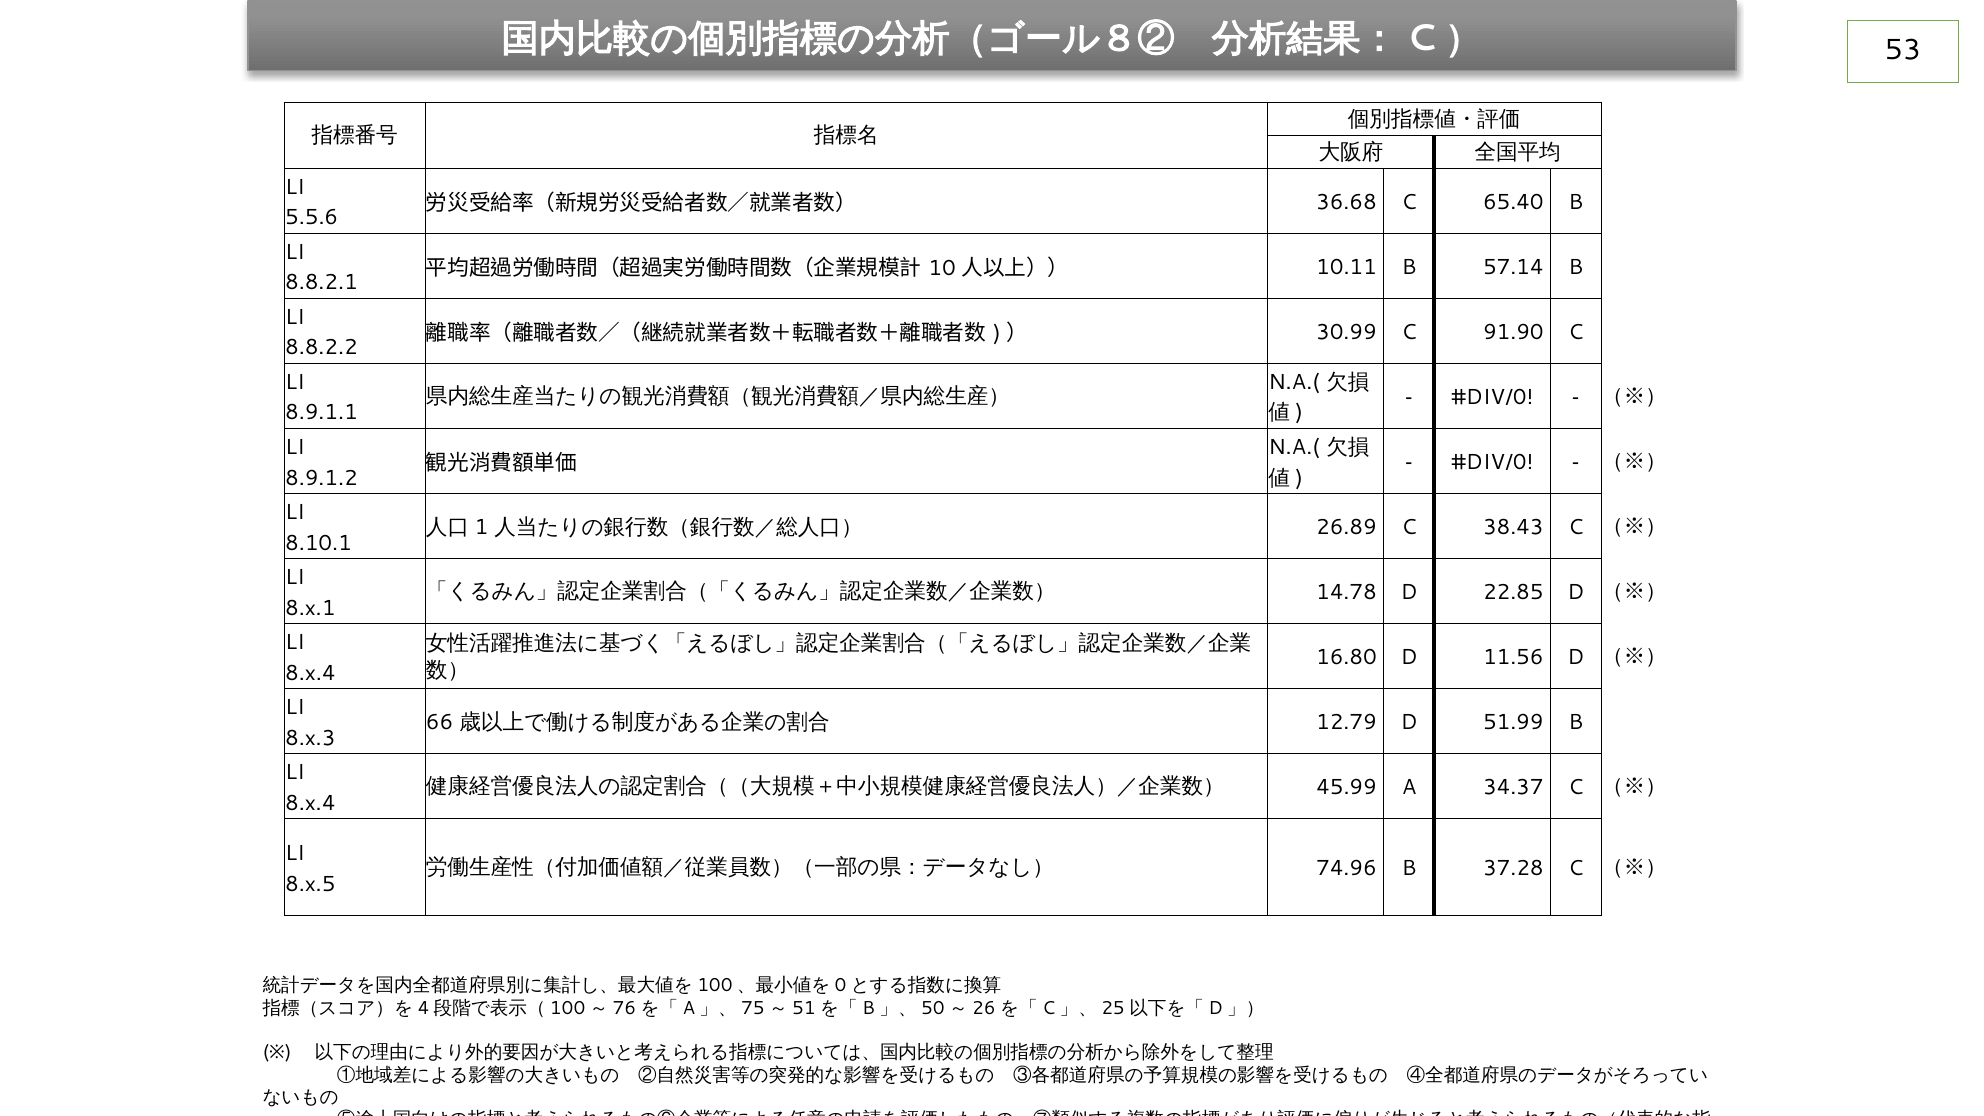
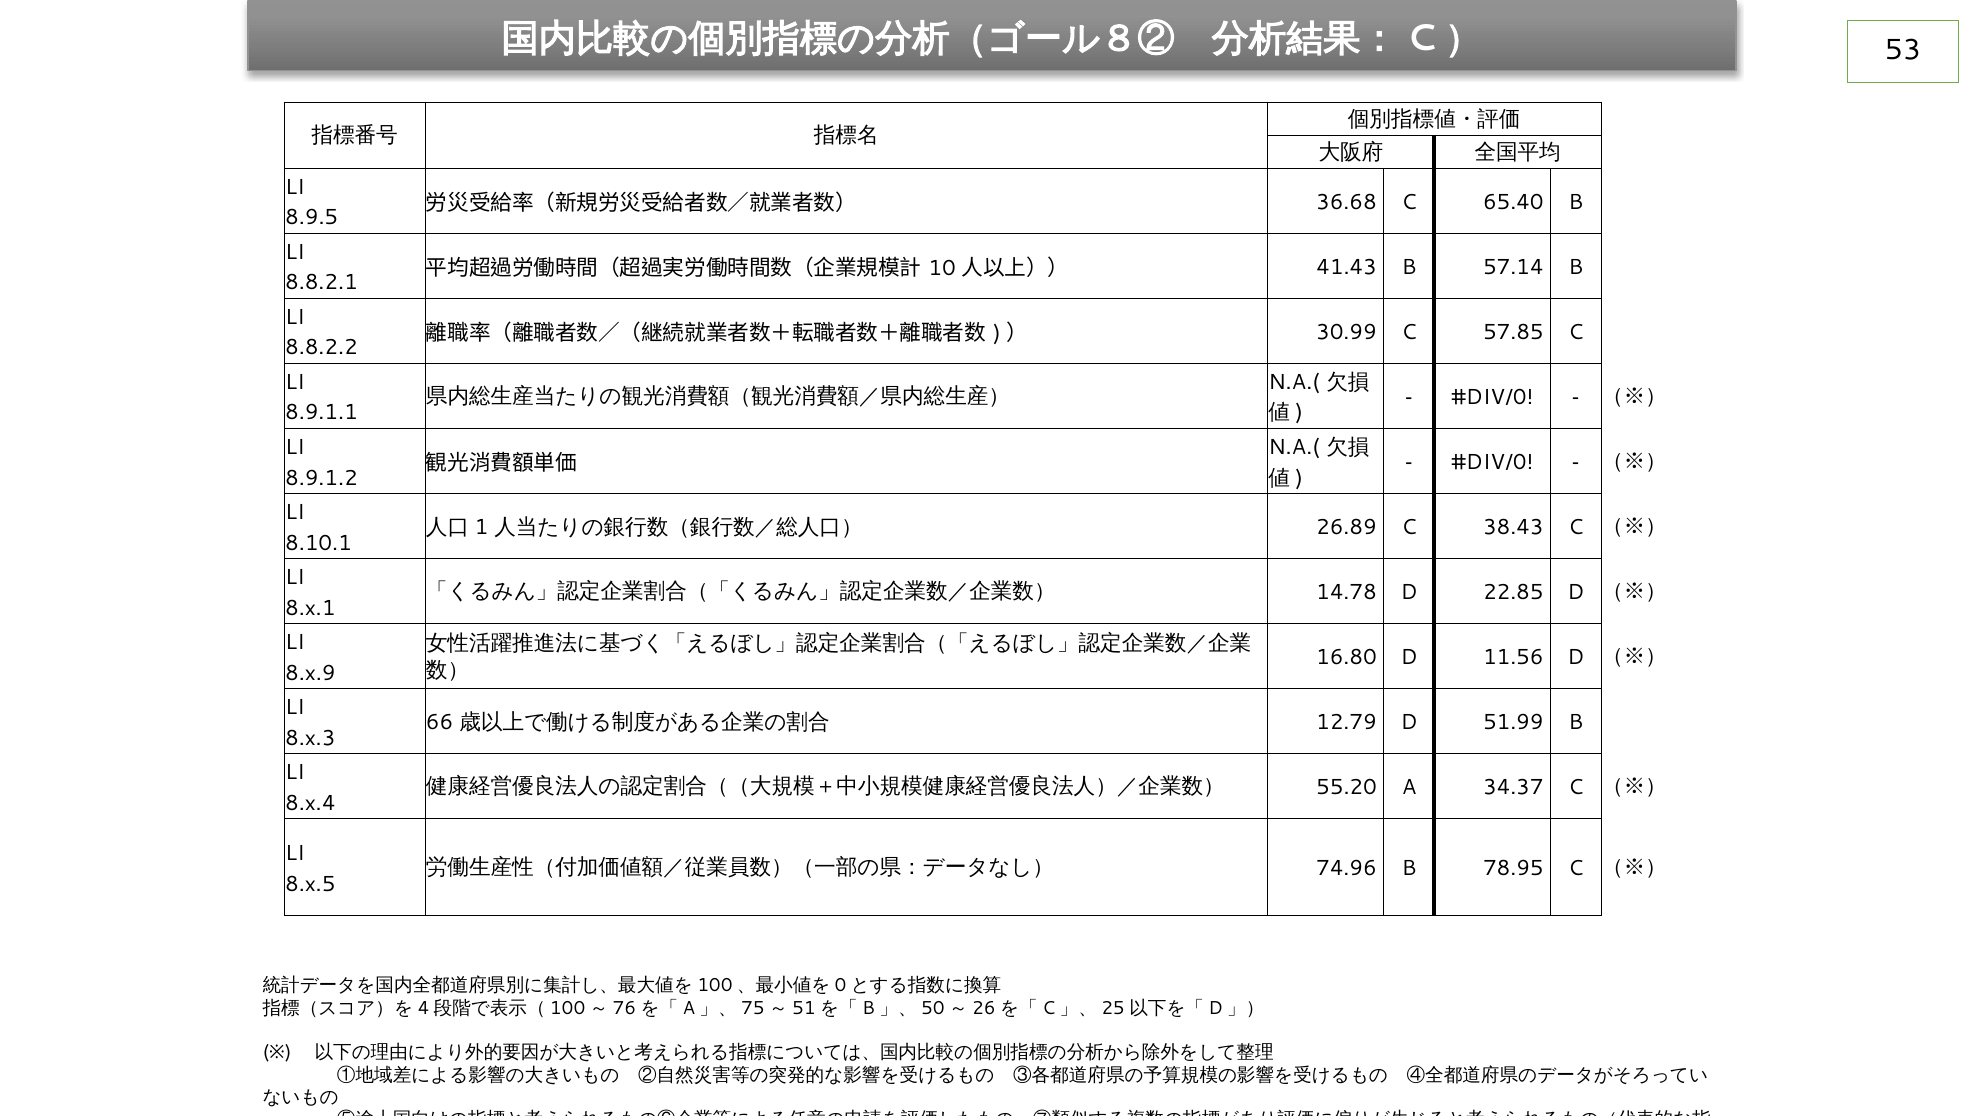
5.5.6: 5.5.6 -> 8.9.5
10.11: 10.11 -> 41.43
91.90: 91.90 -> 57.85
8.x.4 at (310, 673): 8.x.4 -> 8.x.9
45.99: 45.99 -> 55.20
37.28: 37.28 -> 78.95
